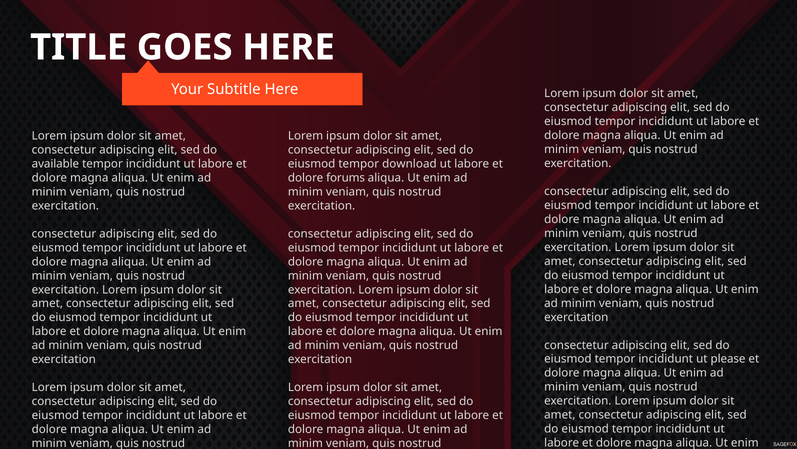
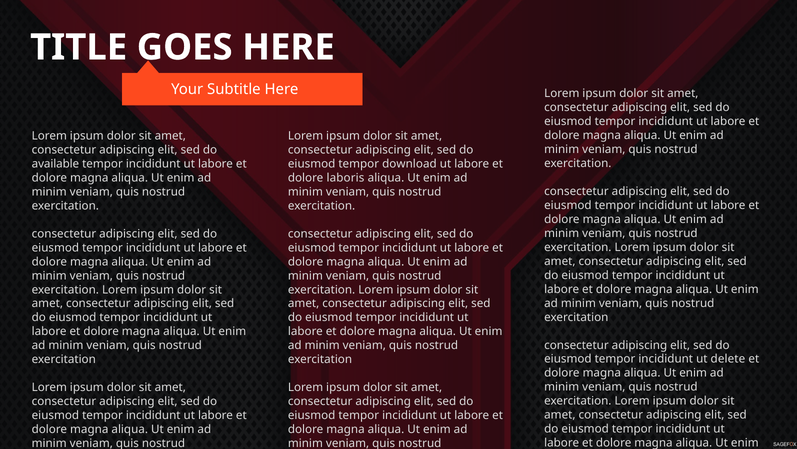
forums: forums -> laboris
please: please -> delete
